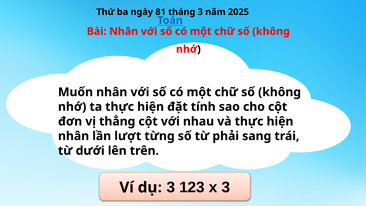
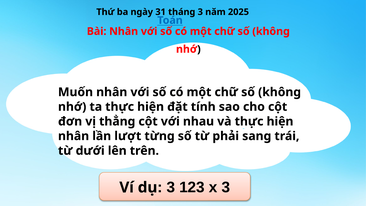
81: 81 -> 31
